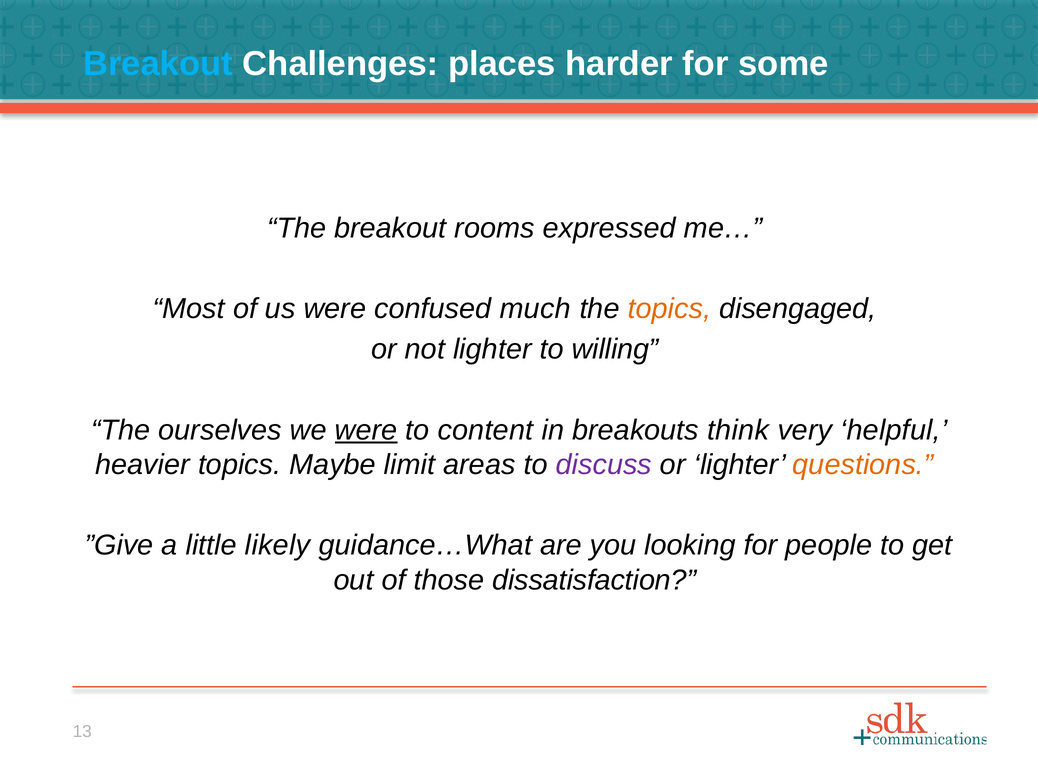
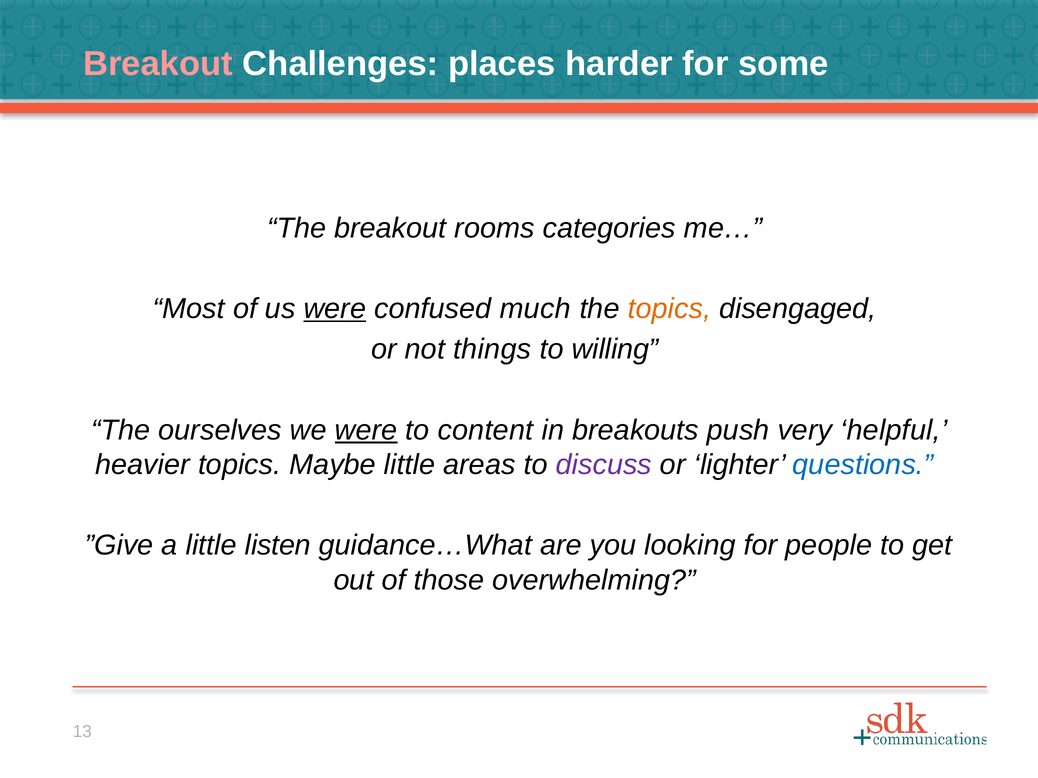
Breakout at (158, 64) colour: light blue -> pink
expressed: expressed -> categories
were at (335, 309) underline: none -> present
not lighter: lighter -> things
think: think -> push
Maybe limit: limit -> little
questions colour: orange -> blue
likely: likely -> listen
dissatisfaction: dissatisfaction -> overwhelming
